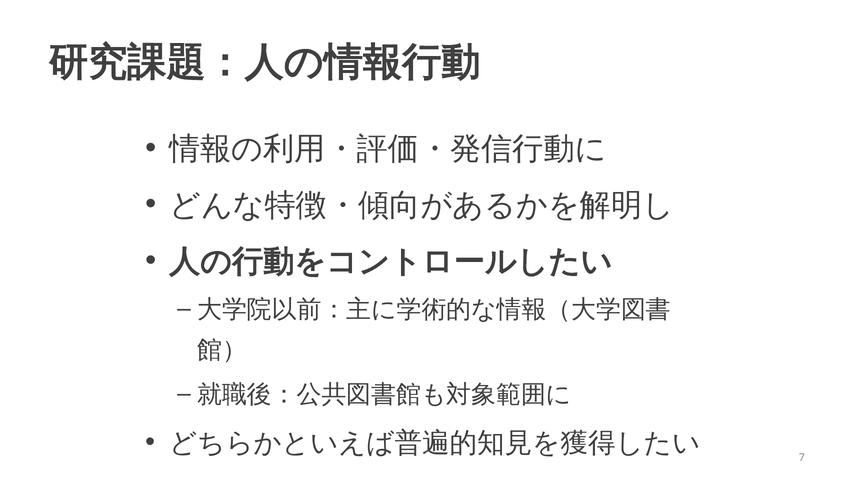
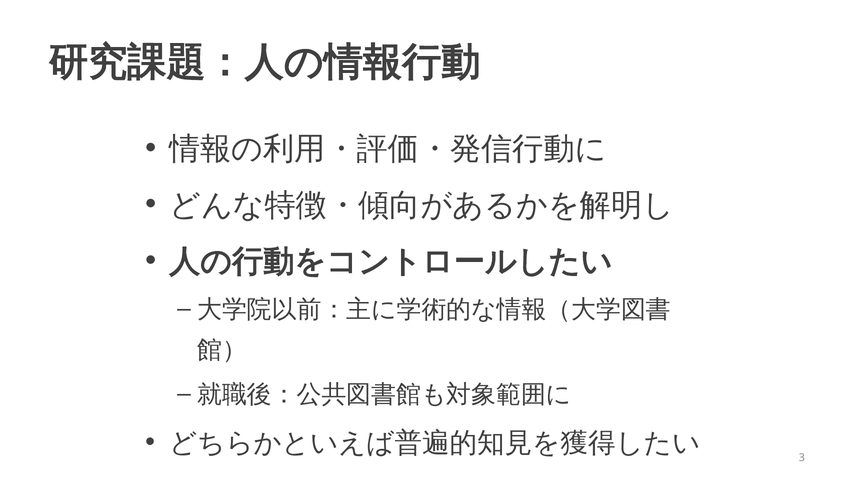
7: 7 -> 3
